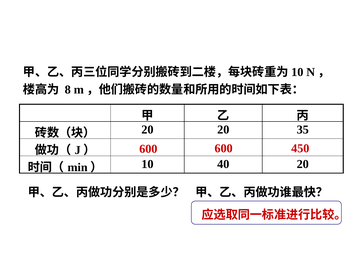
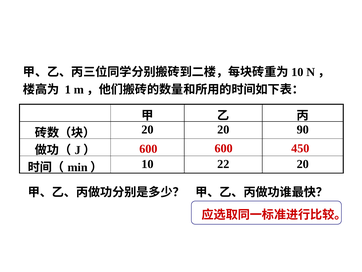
8: 8 -> 1
35: 35 -> 90
40: 40 -> 22
